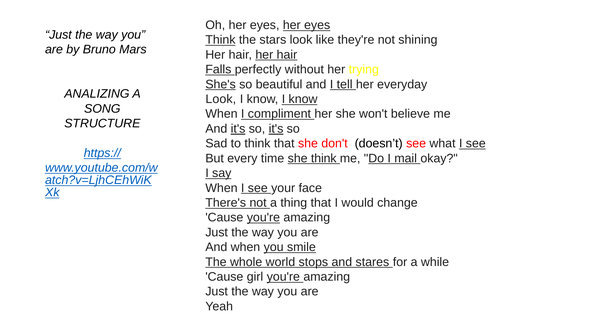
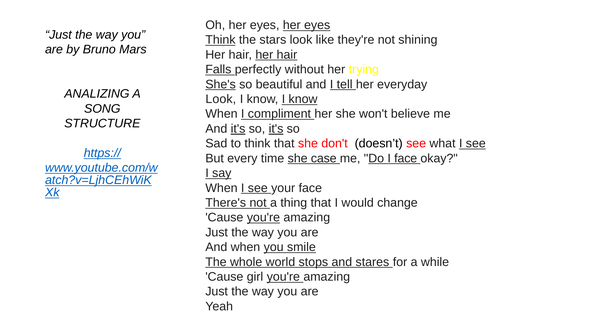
she think: think -> case
I mail: mail -> face
